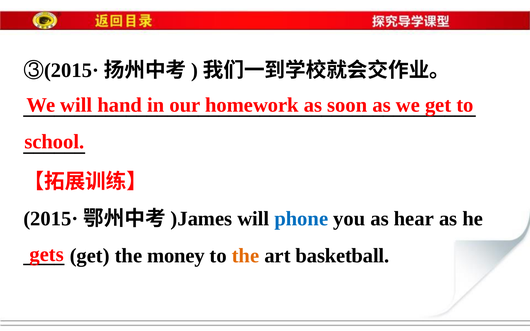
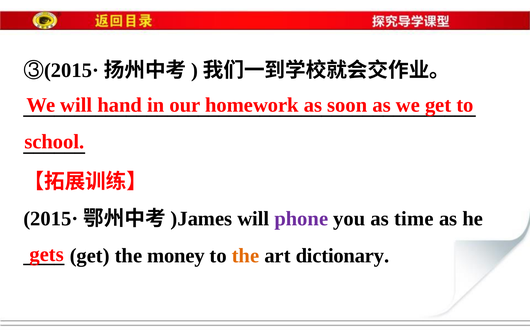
phone colour: blue -> purple
hear: hear -> time
basketball: basketball -> dictionary
